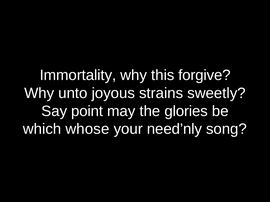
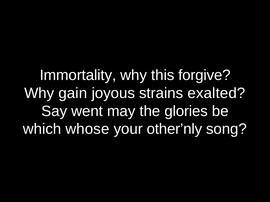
unto: unto -> gain
sweetly: sweetly -> exalted
point: point -> went
need’nly: need’nly -> other’nly
